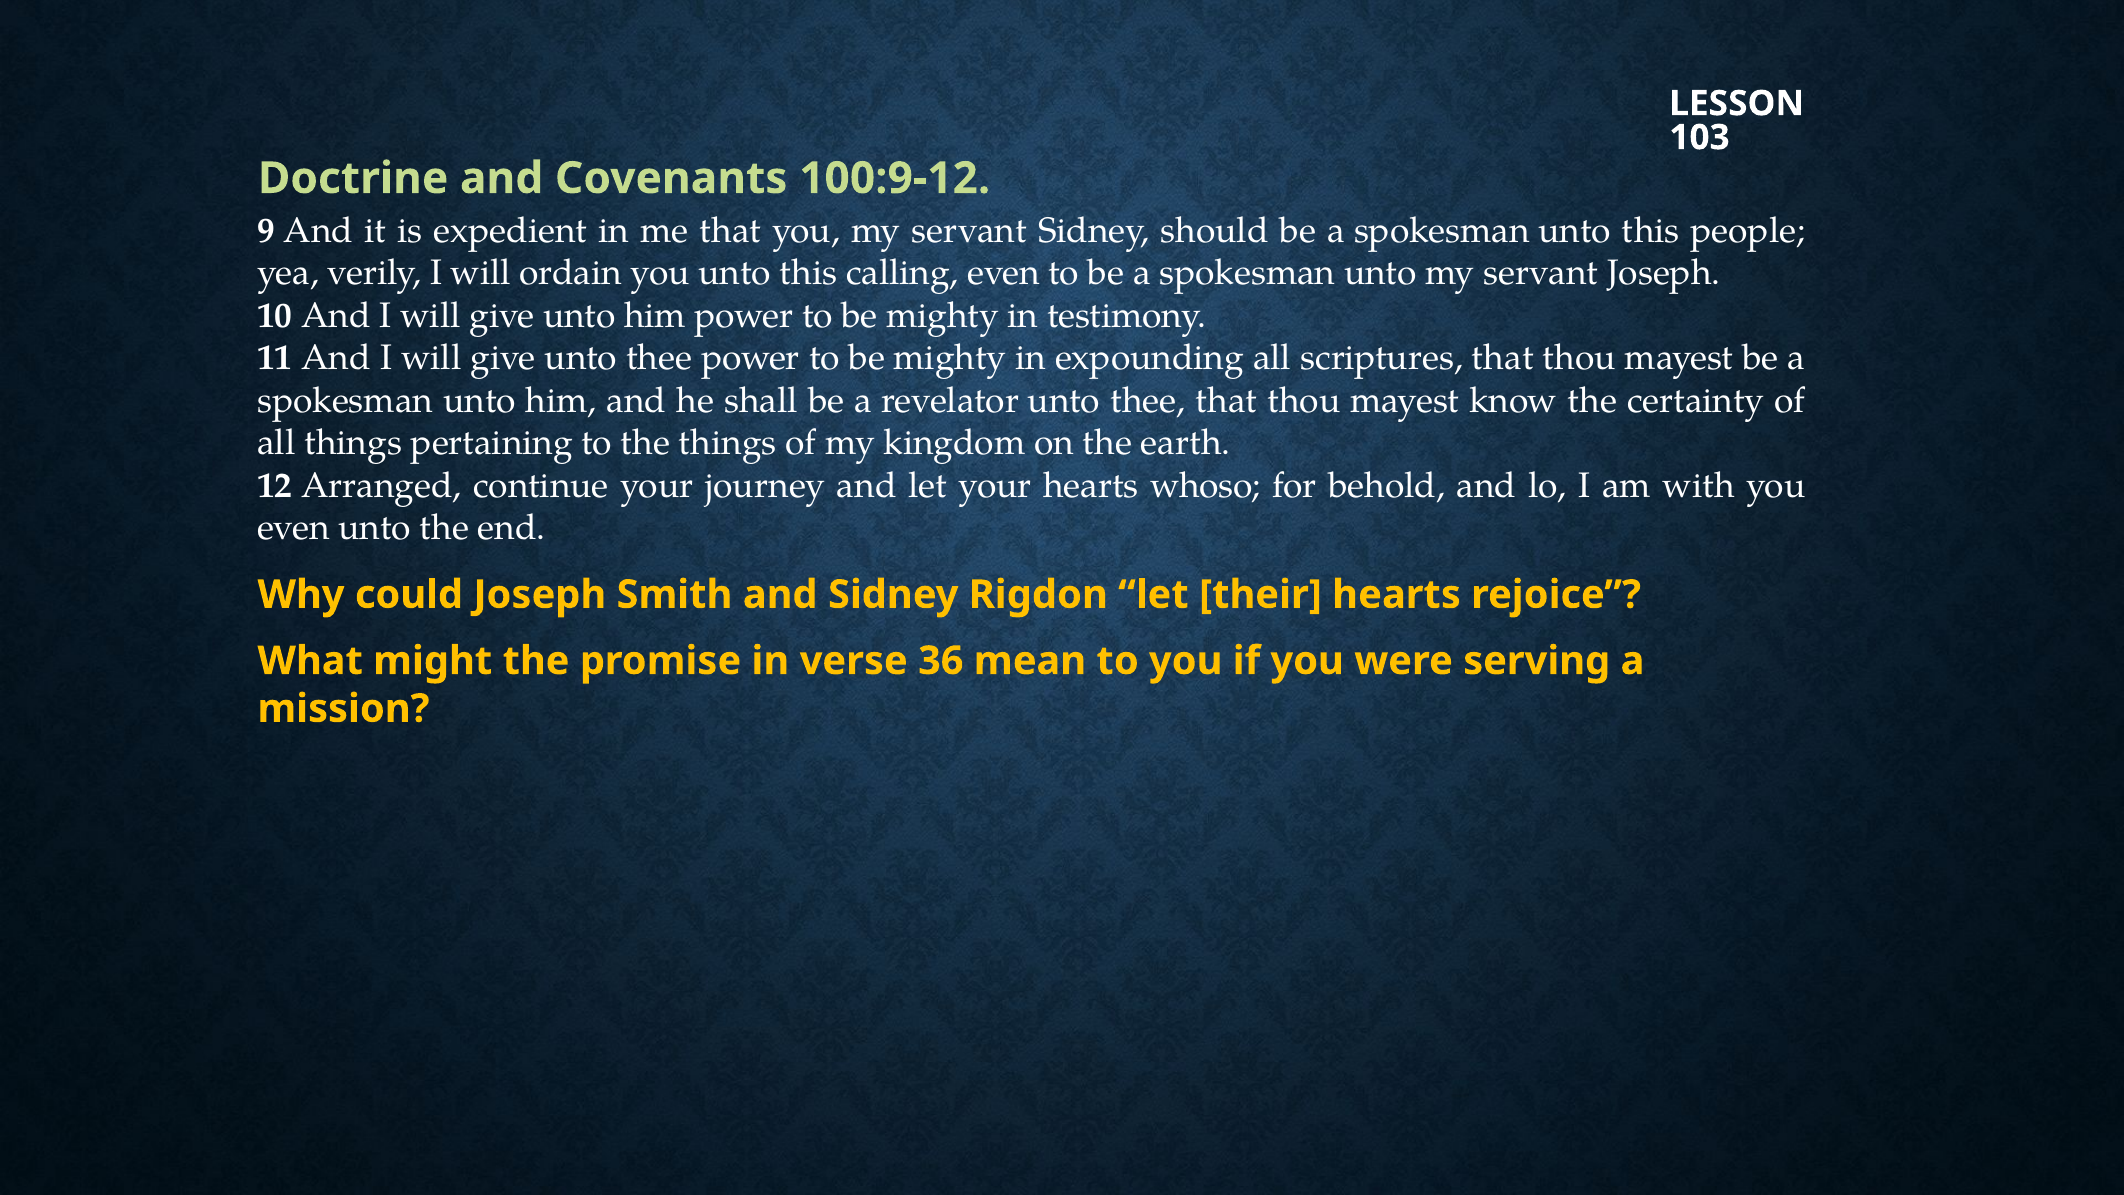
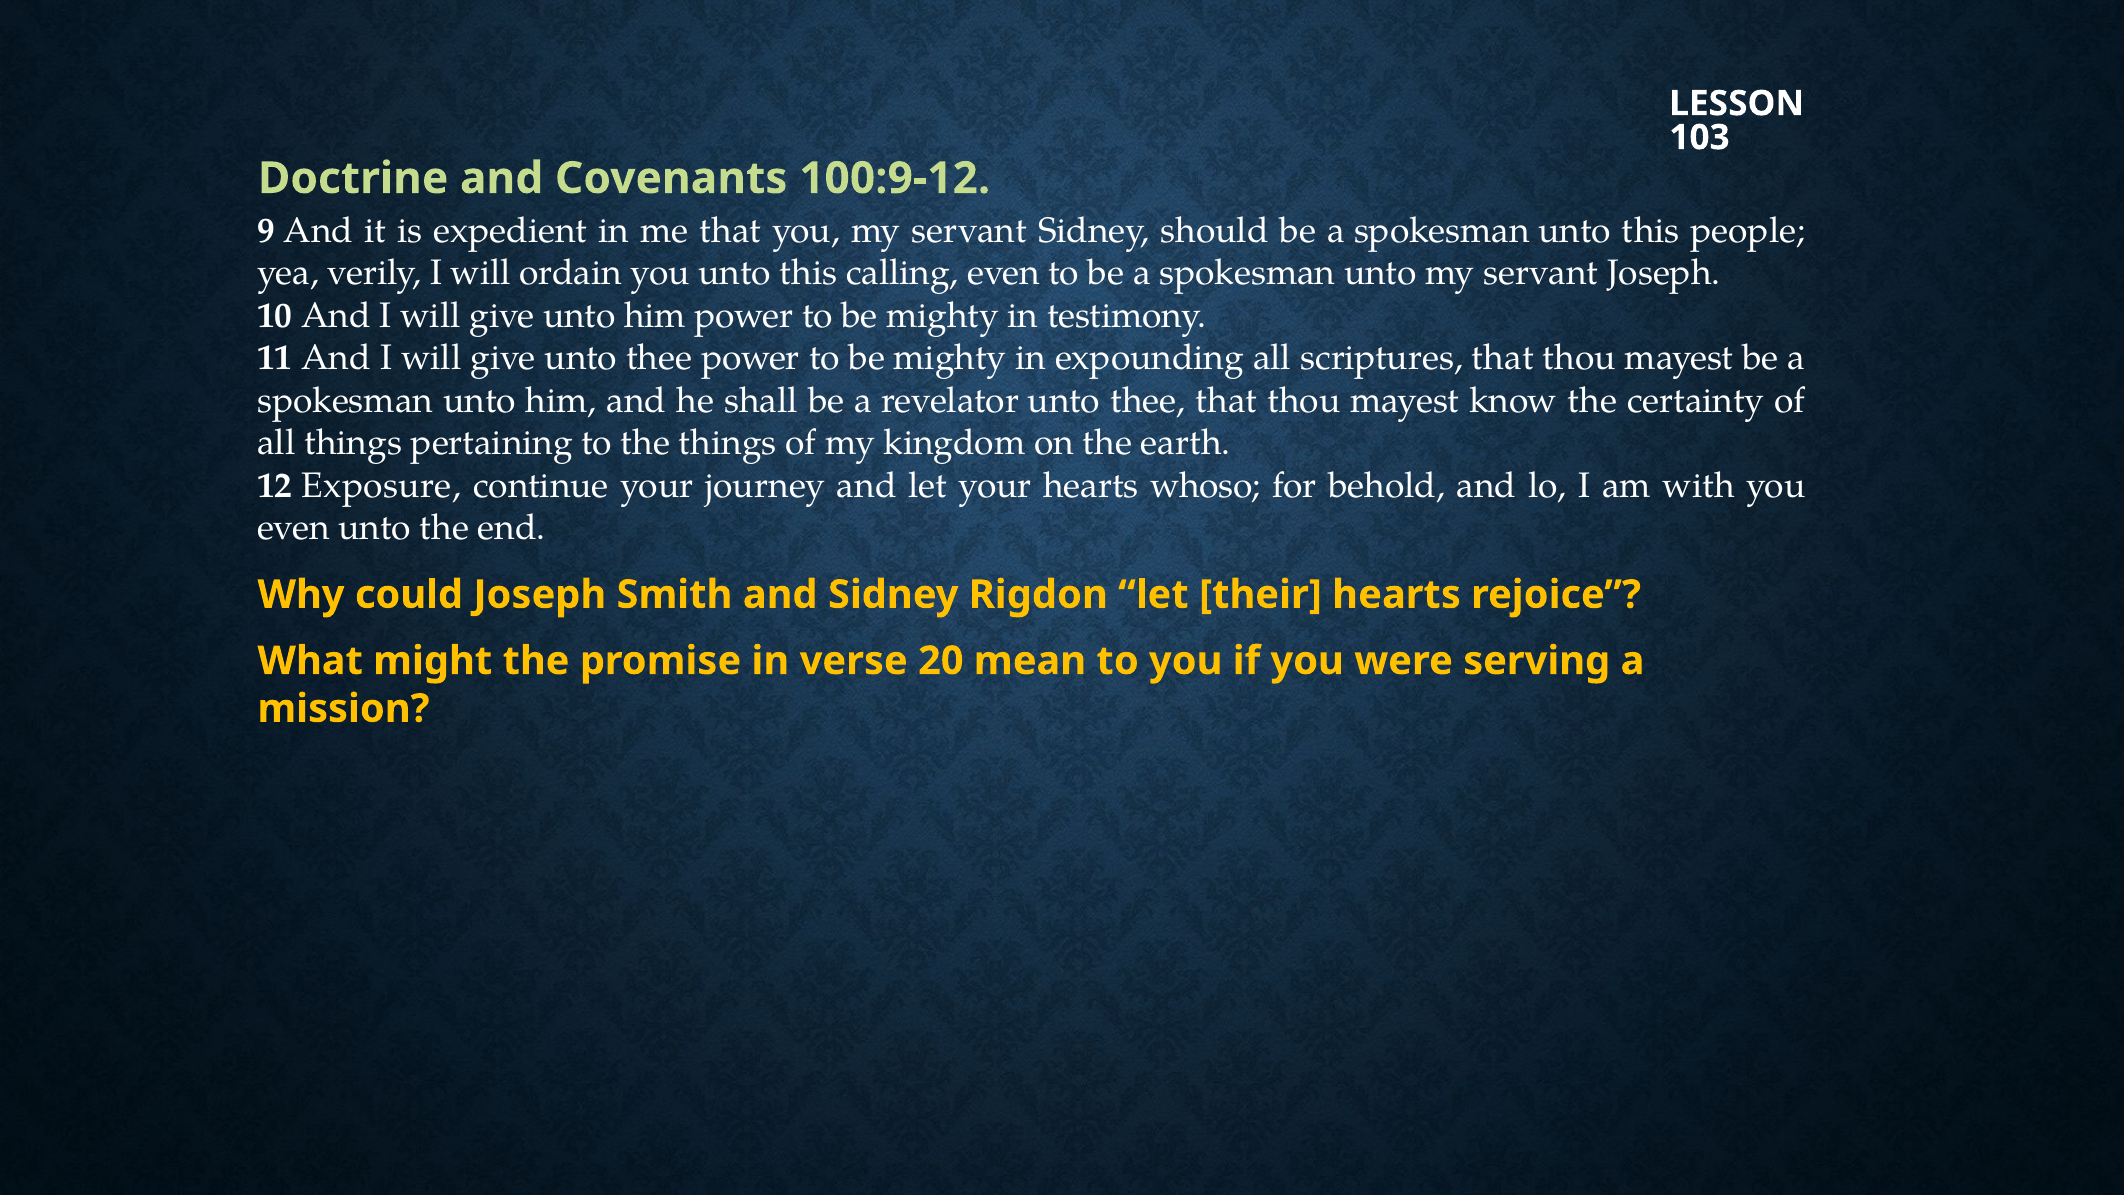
Arranged: Arranged -> Exposure
36: 36 -> 20
